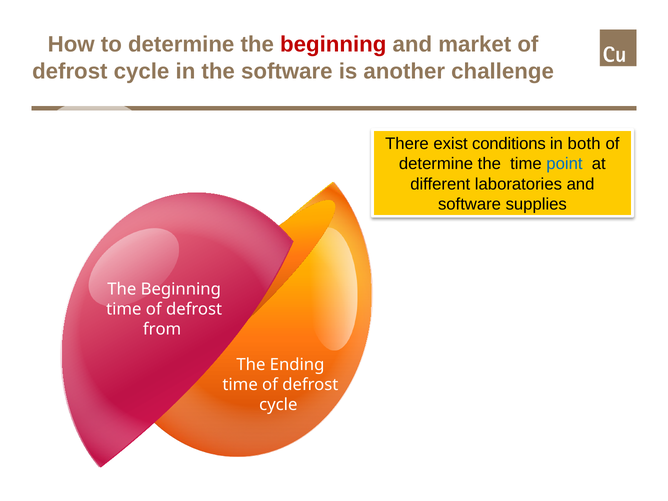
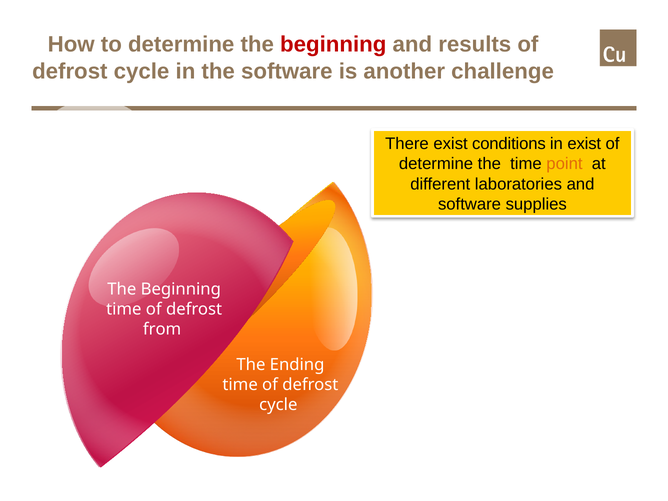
market: market -> results
in both: both -> exist
point colour: blue -> orange
